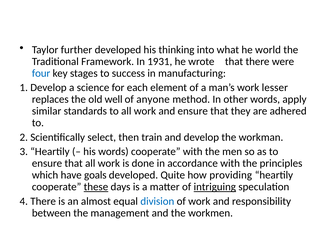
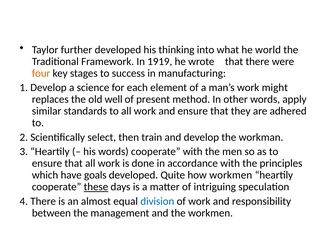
1931: 1931 -> 1919
four colour: blue -> orange
lesser: lesser -> might
anyone: anyone -> present
how providing: providing -> workmen
intriguing underline: present -> none
